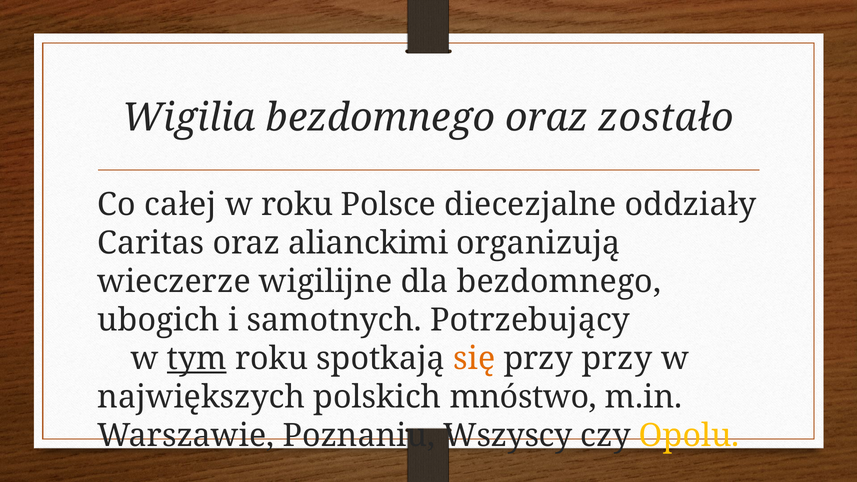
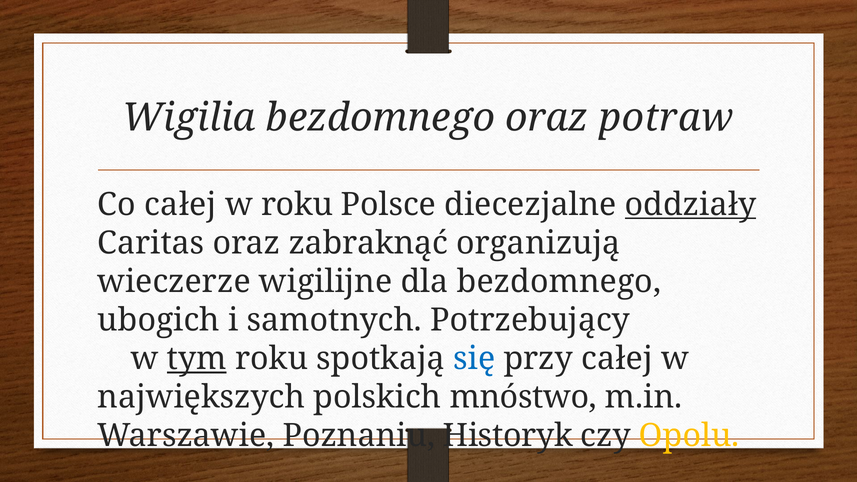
zostało: zostało -> potraw
oddziały underline: none -> present
alianckimi: alianckimi -> zabraknąć
się colour: orange -> blue
przy przy: przy -> całej
Wszyscy: Wszyscy -> Historyk
